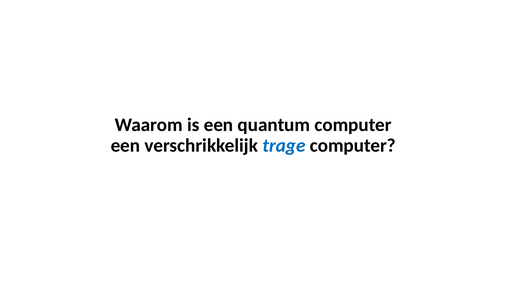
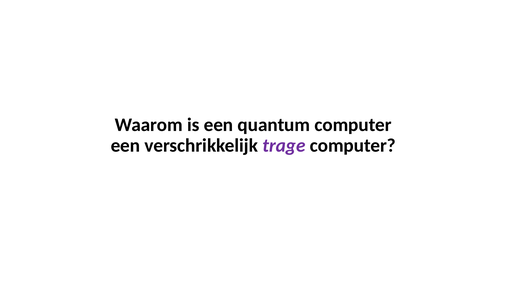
trage colour: blue -> purple
